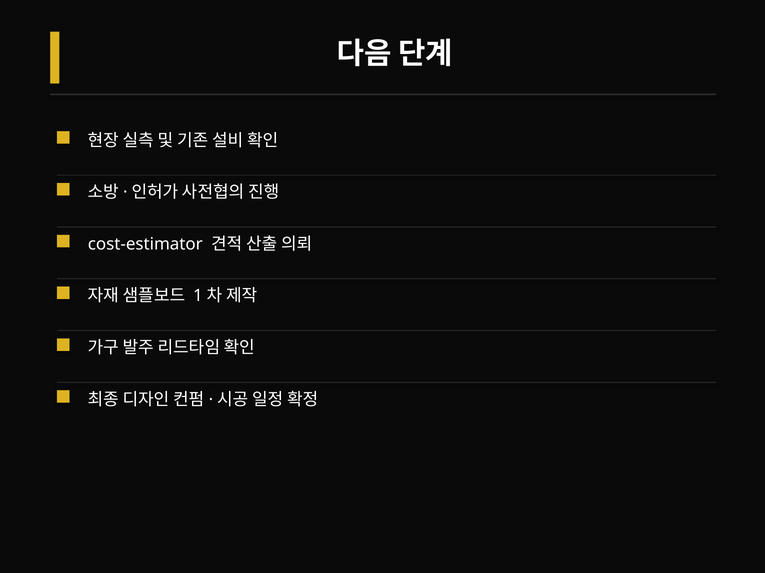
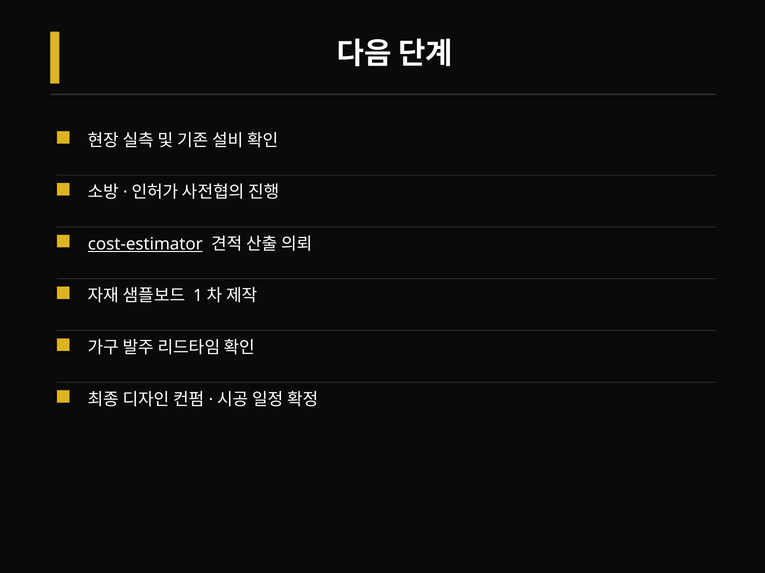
cost-estimator underline: none -> present
